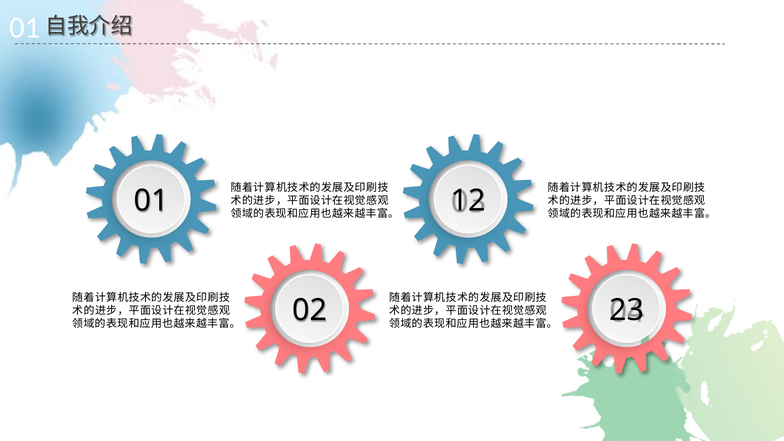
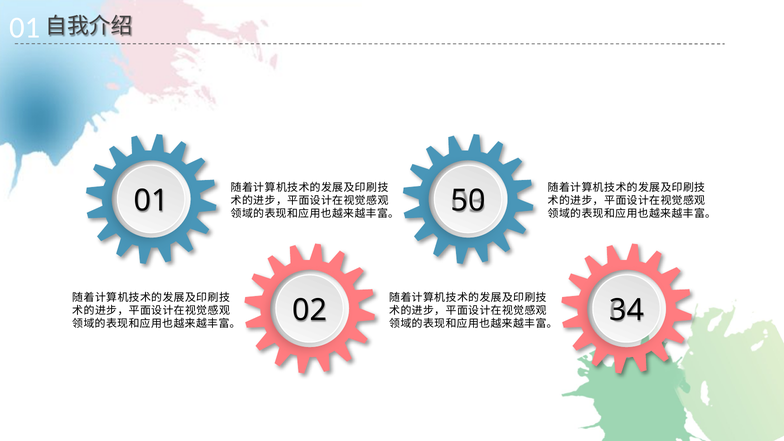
12: 12 -> 50
23: 23 -> 34
